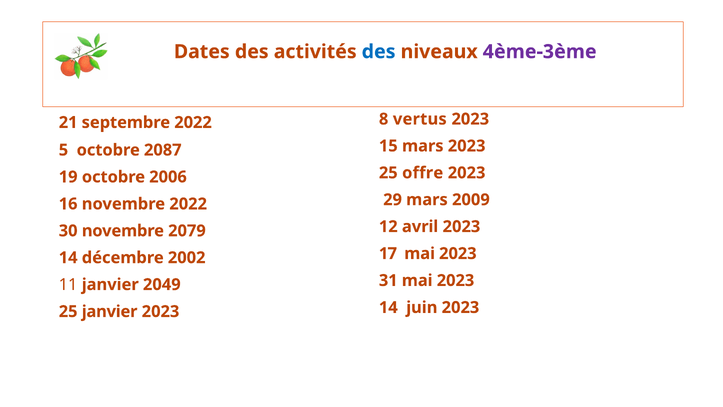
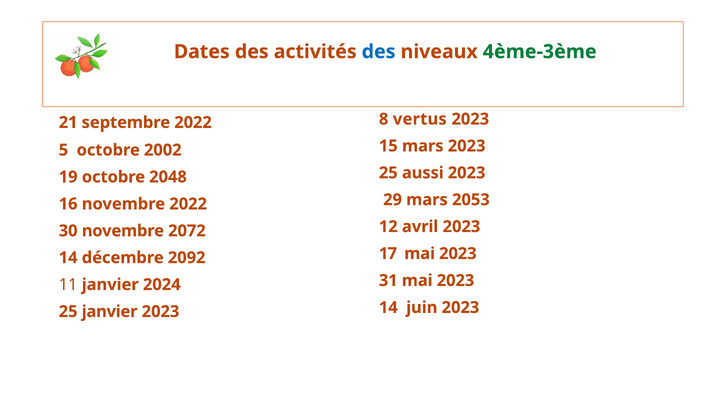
4ème-3ème colour: purple -> green
2087: 2087 -> 2002
offre: offre -> aussi
2006: 2006 -> 2048
2009: 2009 -> 2053
2079: 2079 -> 2072
2002: 2002 -> 2092
2049: 2049 -> 2024
